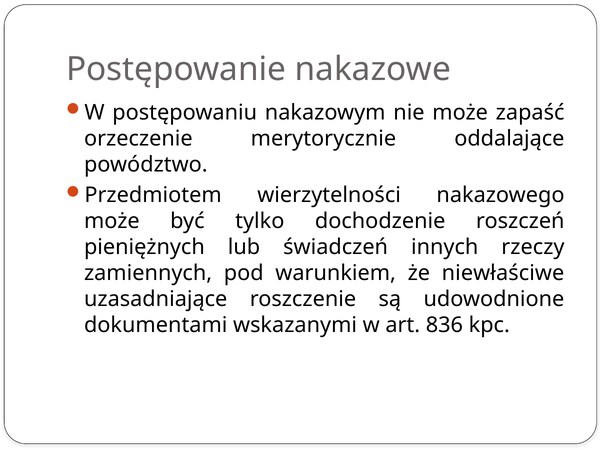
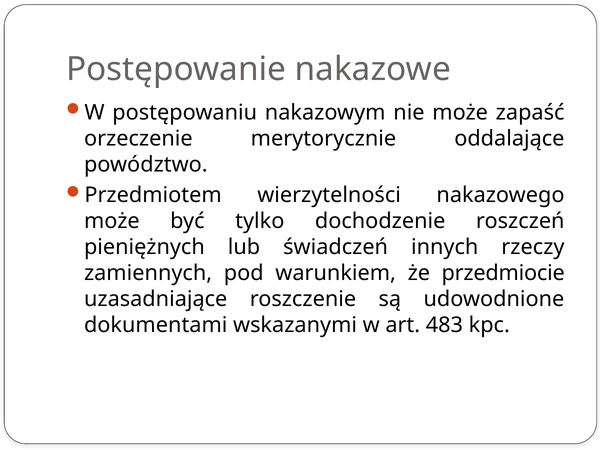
niewłaściwe: niewłaściwe -> przedmiocie
836: 836 -> 483
